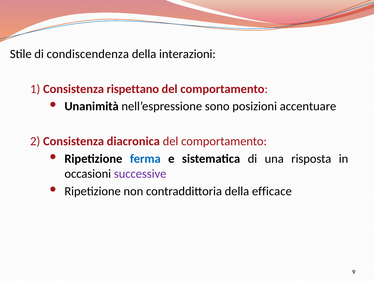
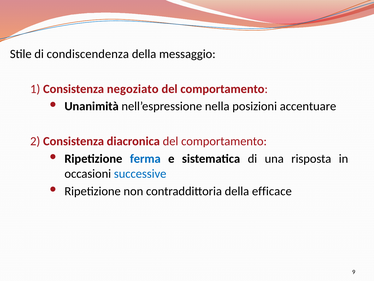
interazioni: interazioni -> messaggio
rispettano: rispettano -> negoziato
sono: sono -> nella
successive colour: purple -> blue
